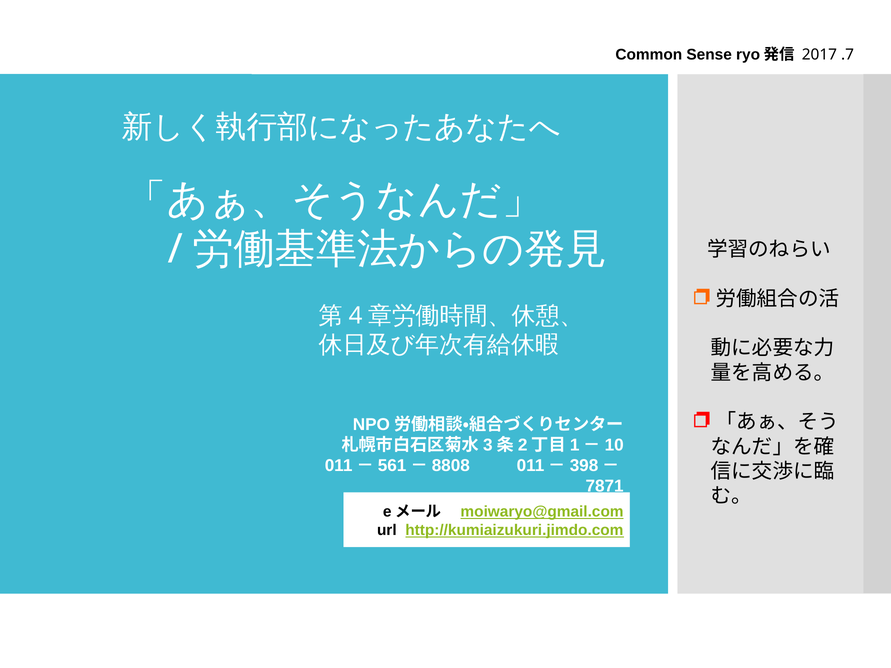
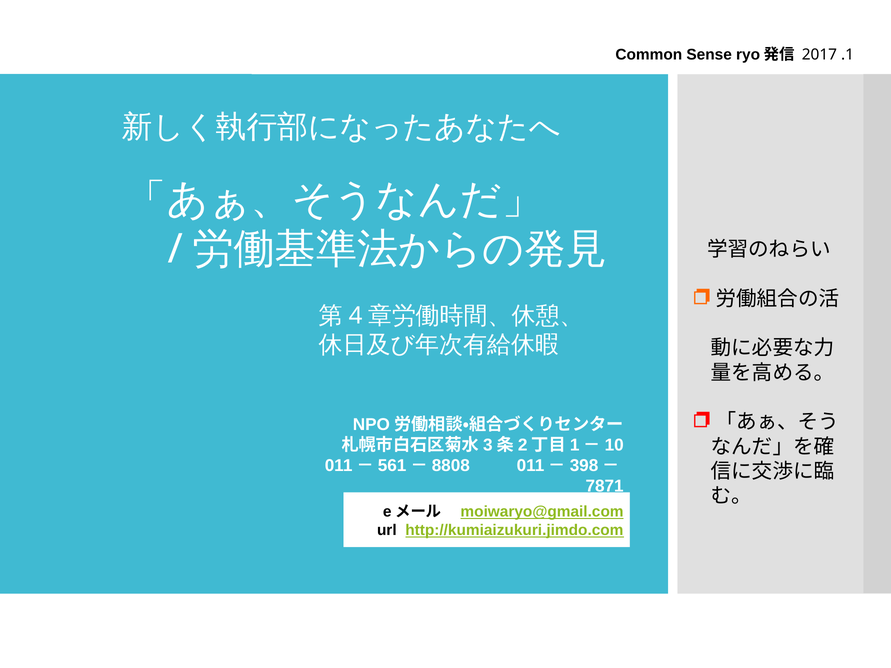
.7: .7 -> .1
